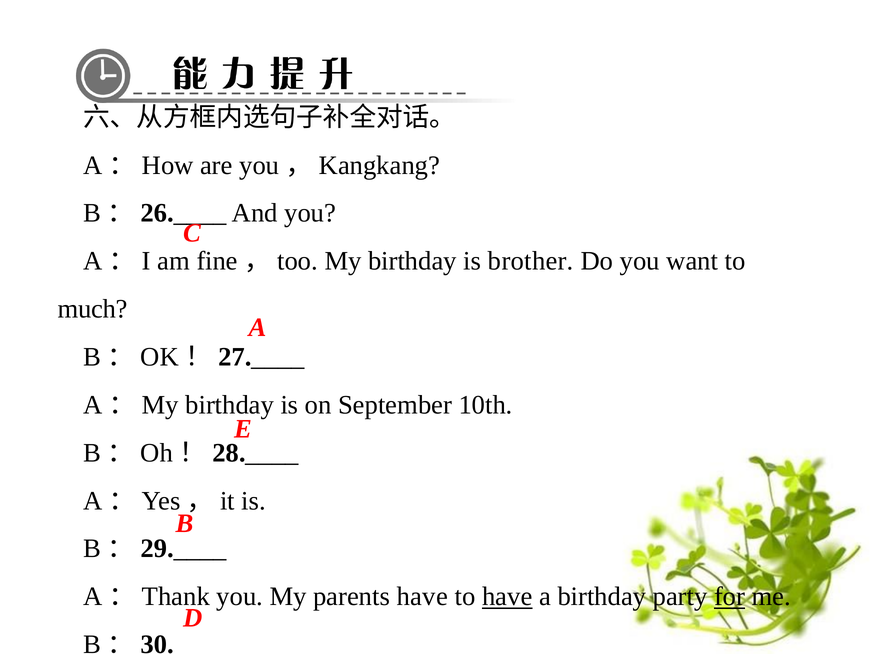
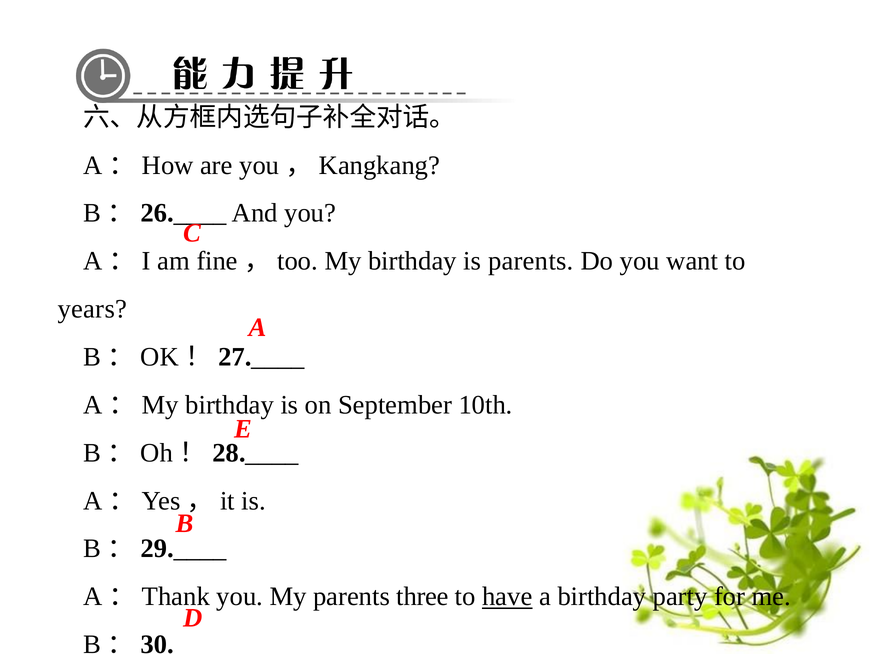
is brother: brother -> parents
much: much -> years
parents have: have -> three
for underline: present -> none
